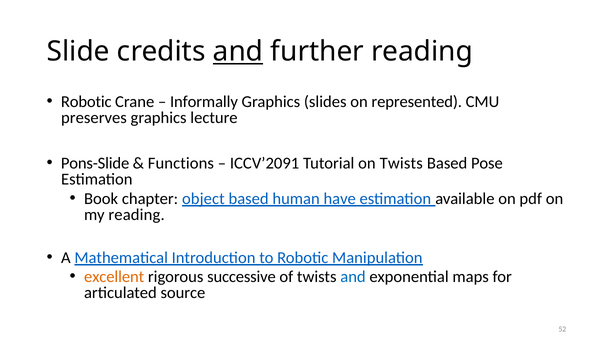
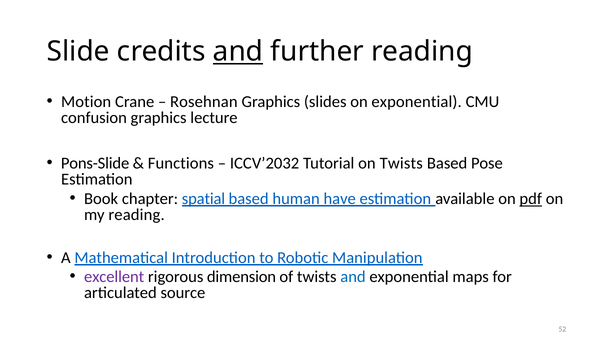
Robotic at (86, 102): Robotic -> Motion
Informally: Informally -> Rosehnan
on represented: represented -> exponential
preserves: preserves -> confusion
ICCV’2091: ICCV’2091 -> ICCV’2032
object: object -> spatial
pdf underline: none -> present
excellent colour: orange -> purple
successive: successive -> dimension
